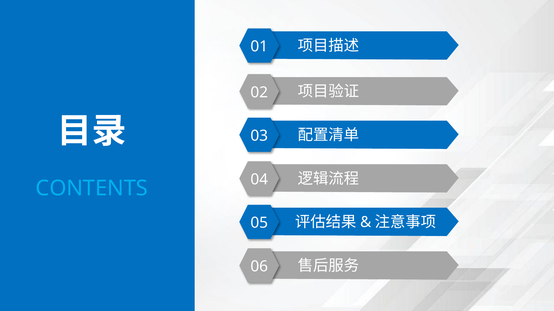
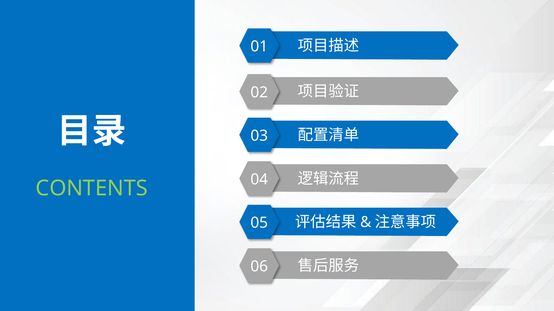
CONTENTS colour: light blue -> light green
